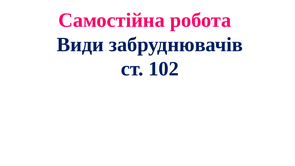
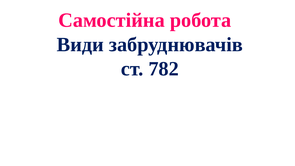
102: 102 -> 782
